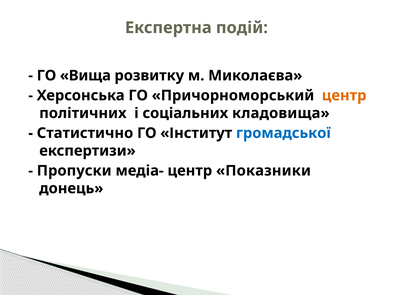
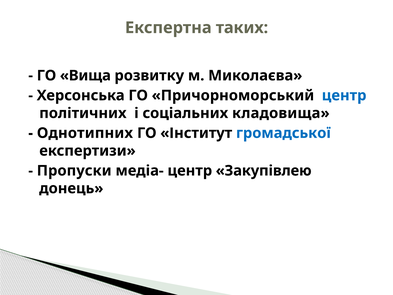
подій: подій -> таких
центр at (344, 95) colour: orange -> blue
Статистично: Статистично -> Однотипних
Показники: Показники -> Закупівлею
